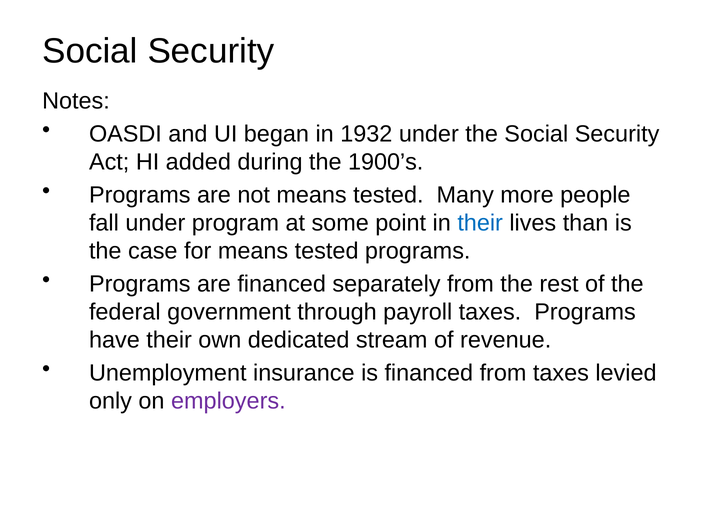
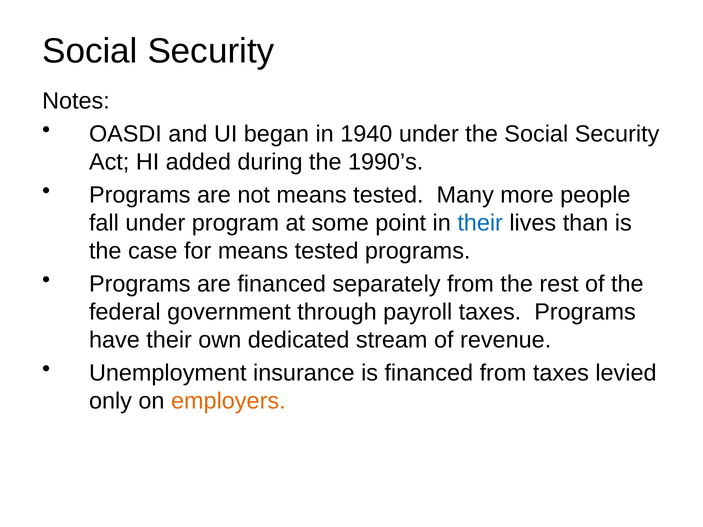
1932: 1932 -> 1940
1900’s: 1900’s -> 1990’s
employers colour: purple -> orange
